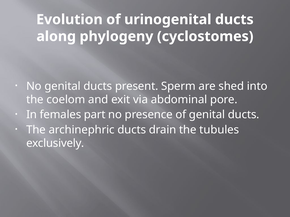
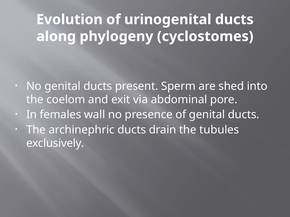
part: part -> wall
